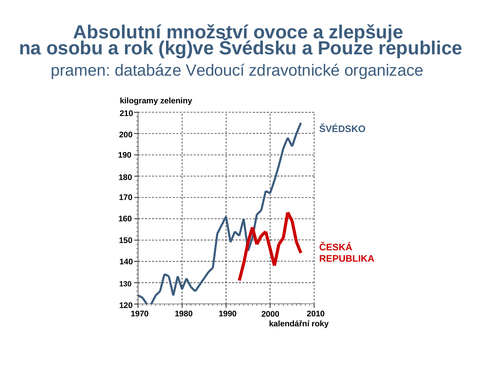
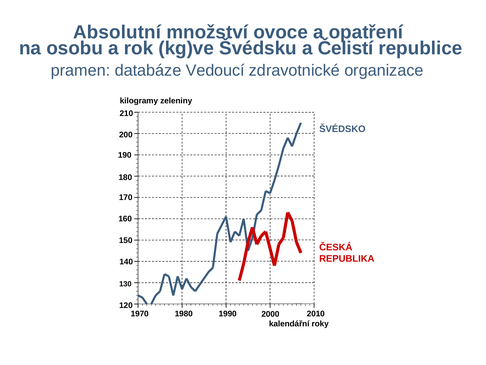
zlepšuje: zlepšuje -> opatření
Pouze: Pouze -> Čelistí
